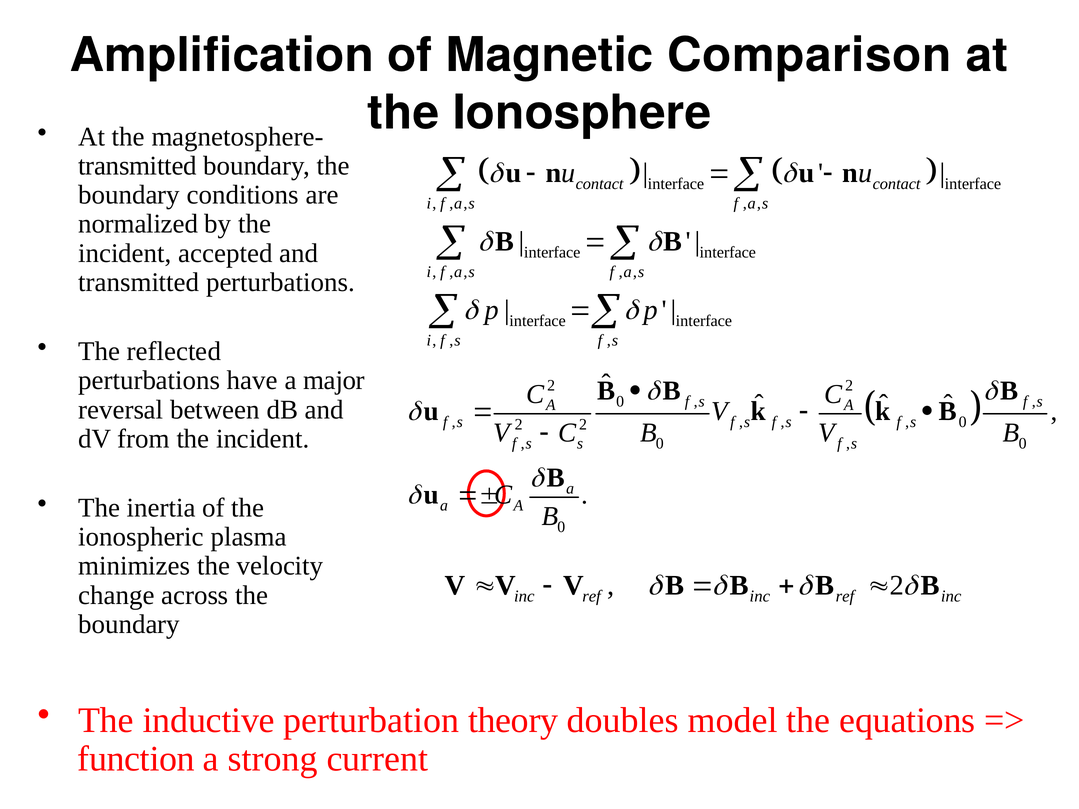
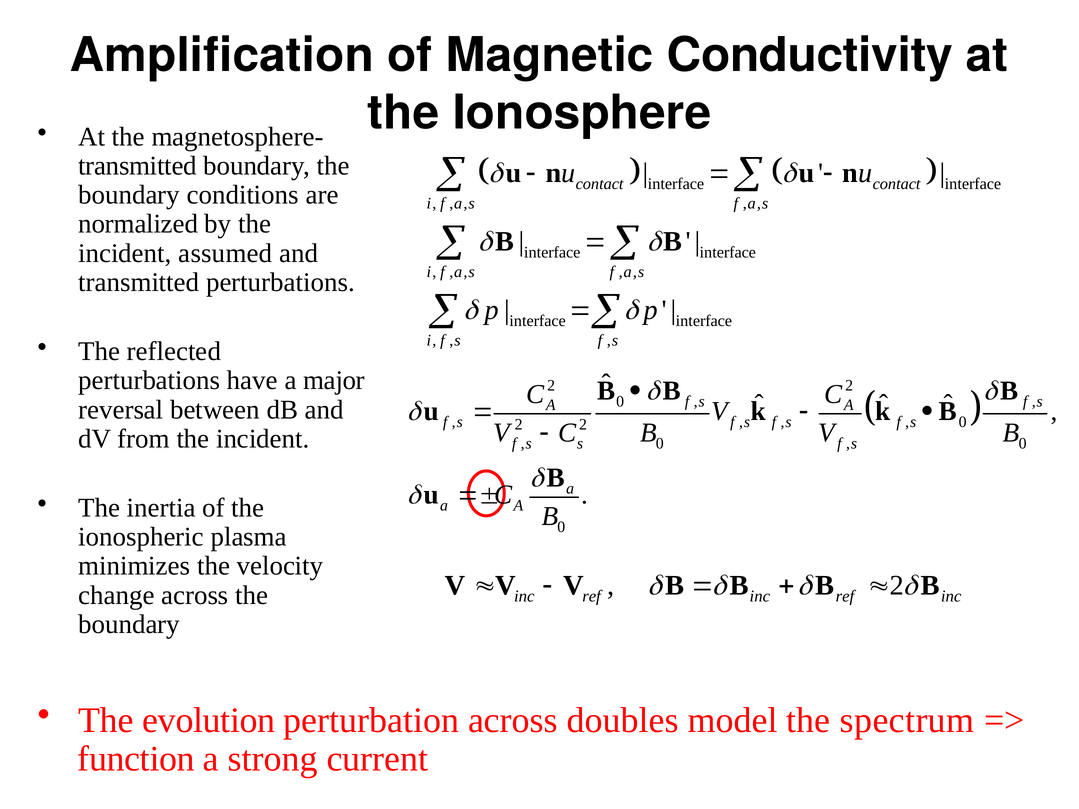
Comparison: Comparison -> Conductivity
accepted: accepted -> assumed
inductive: inductive -> evolution
perturbation theory: theory -> across
equations: equations -> spectrum
